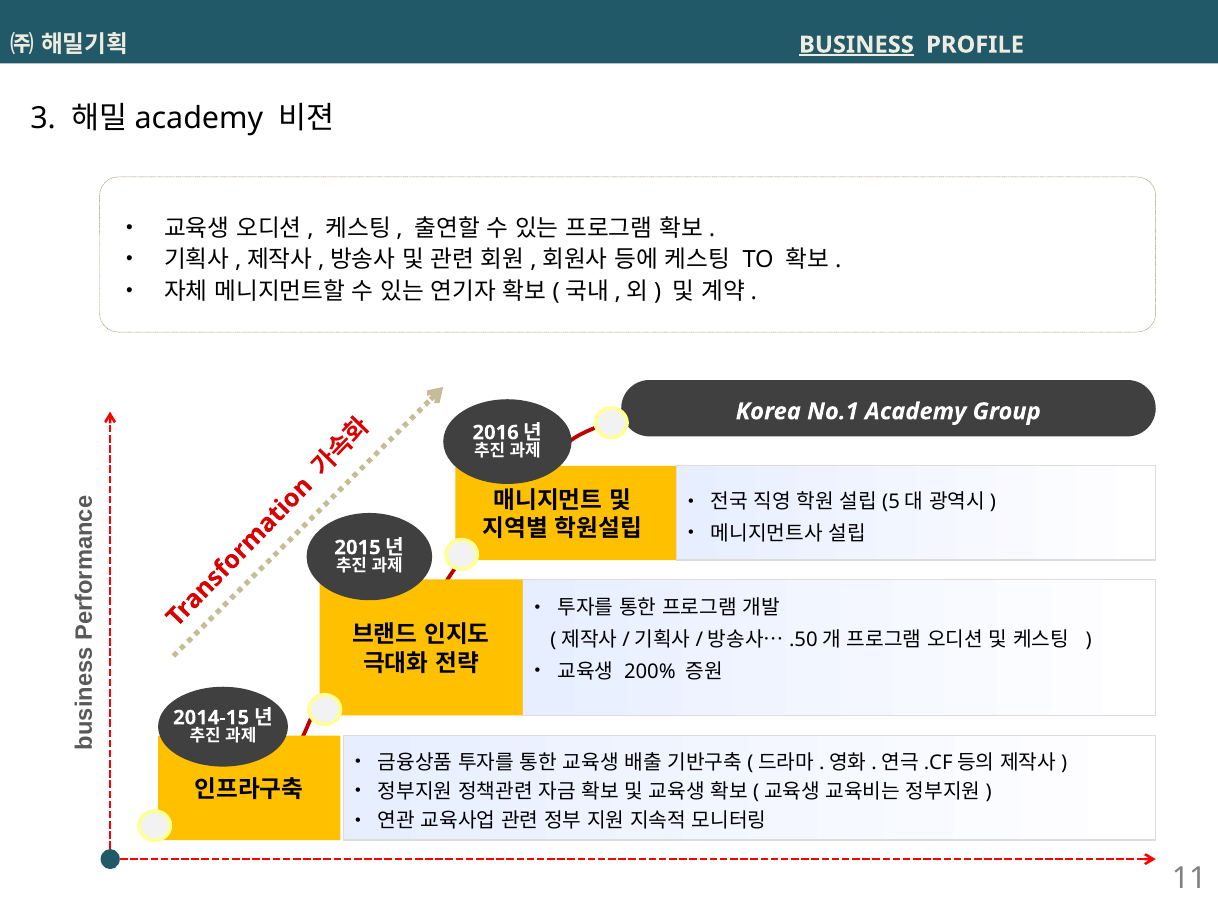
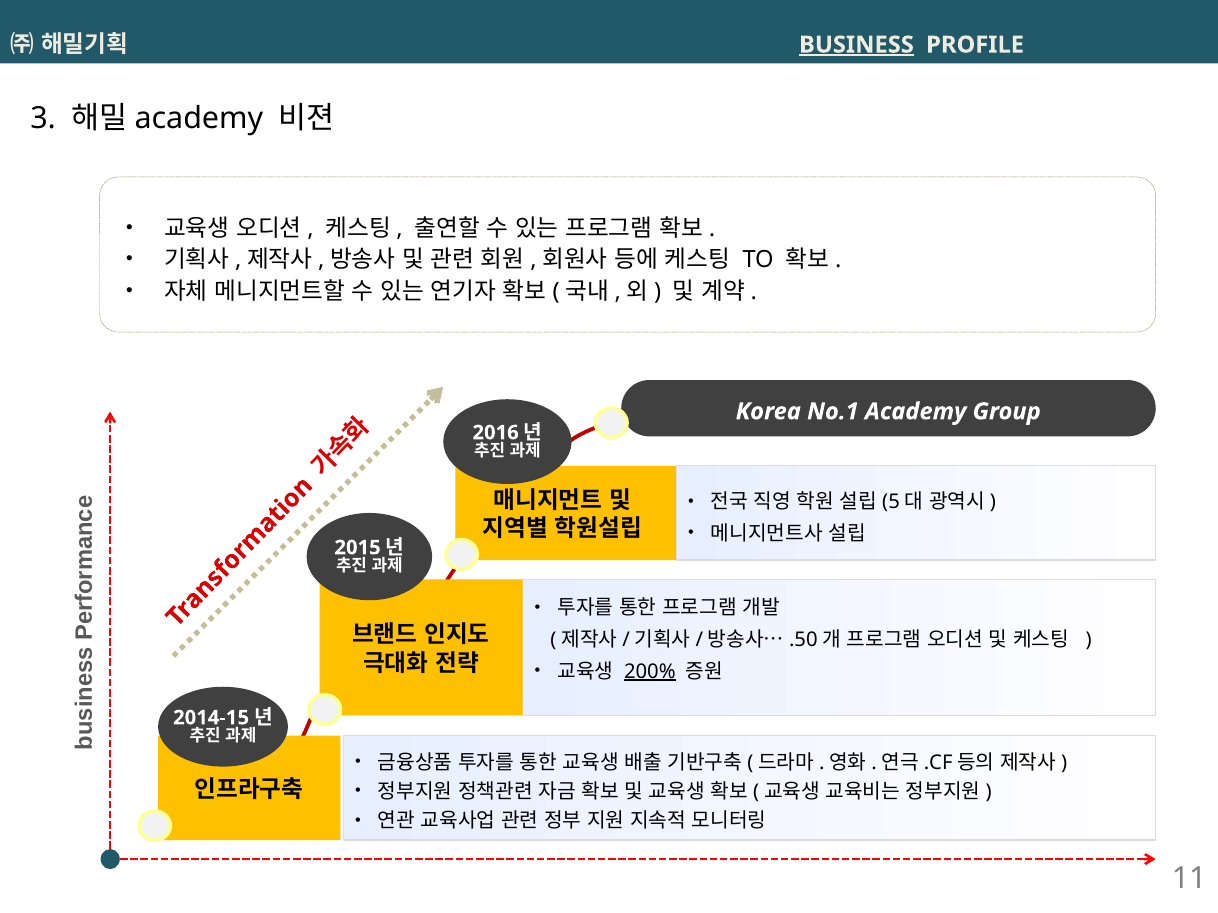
200% underline: none -> present
